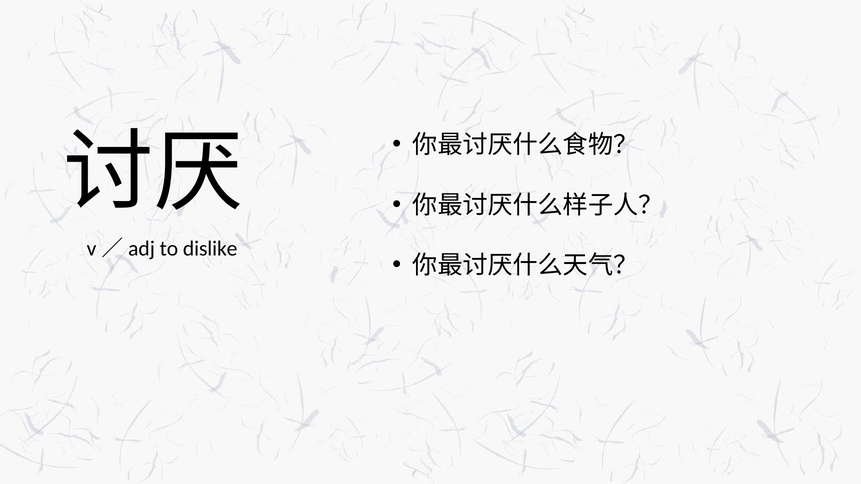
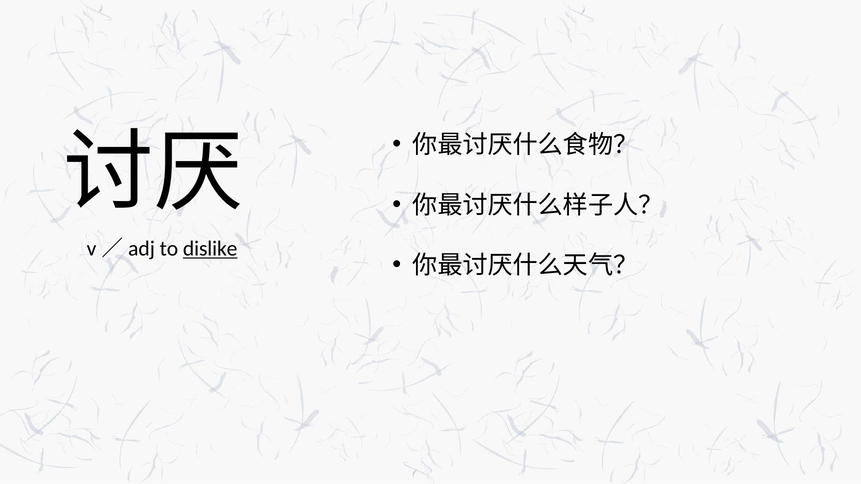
dislike underline: none -> present
